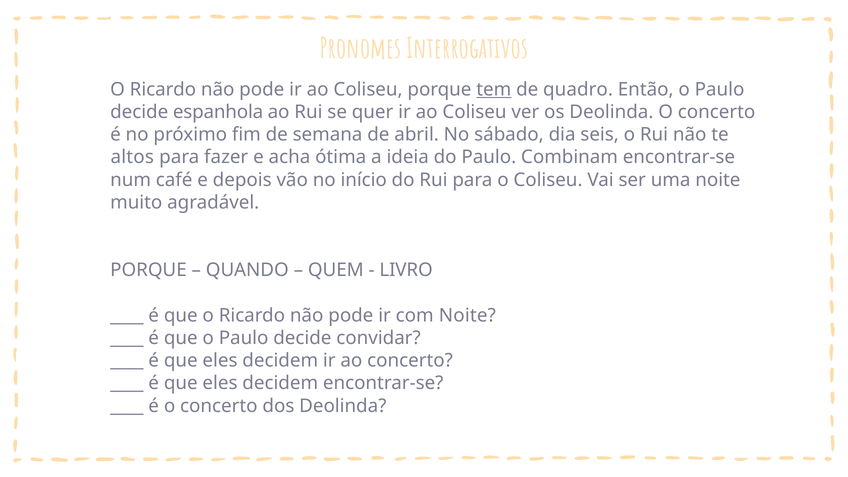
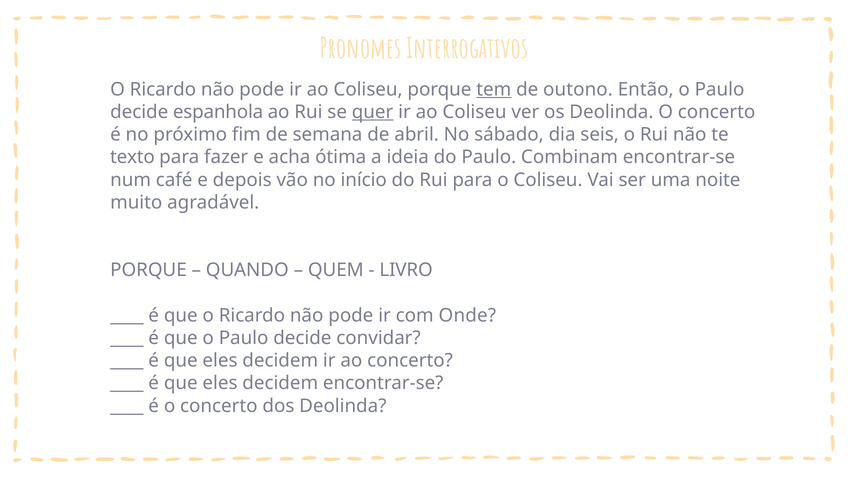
quadro: quadro -> outono
quer underline: none -> present
altos: altos -> texto
com Noite: Noite -> Onde
